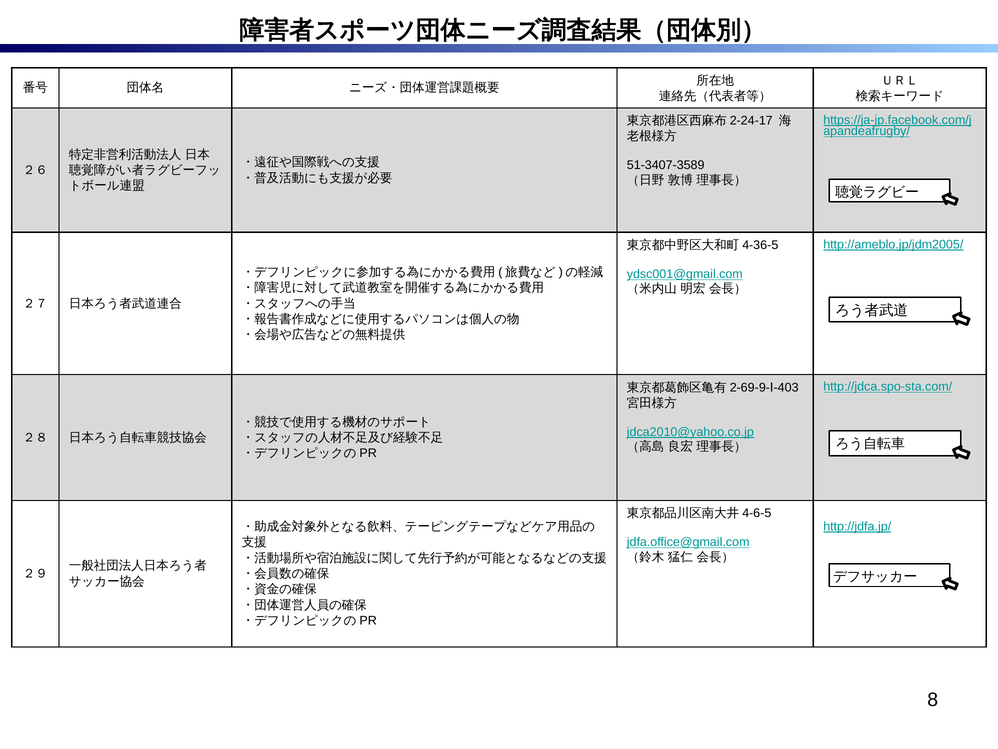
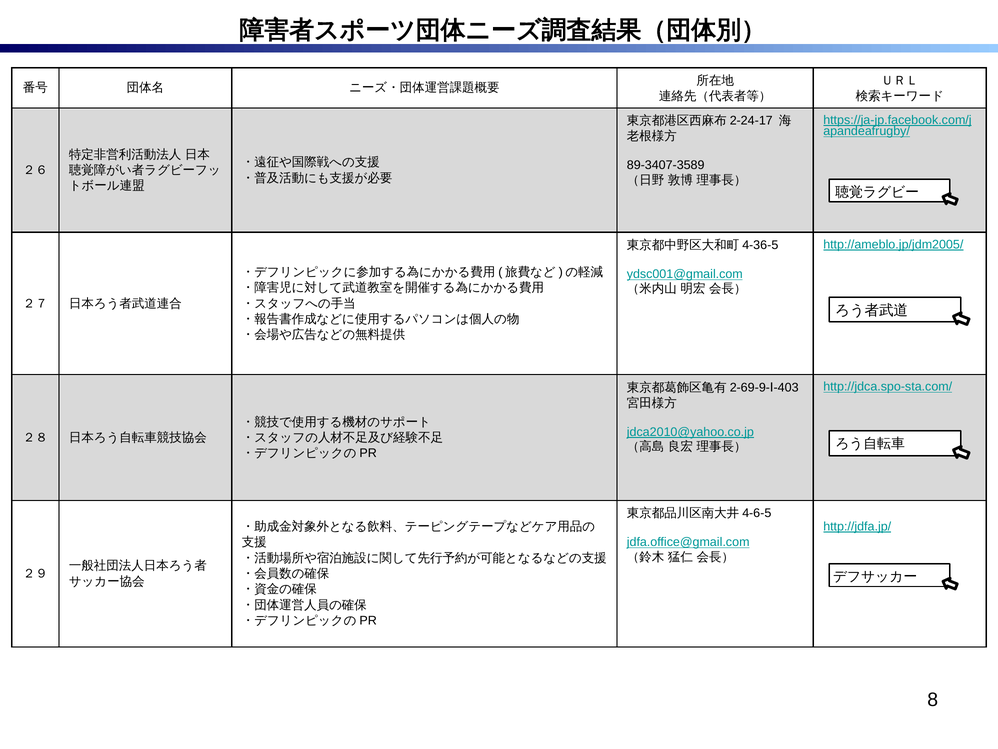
51-3407-3589: 51-3407-3589 -> 89-3407-3589
